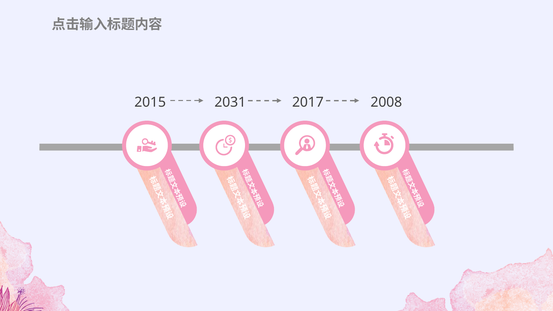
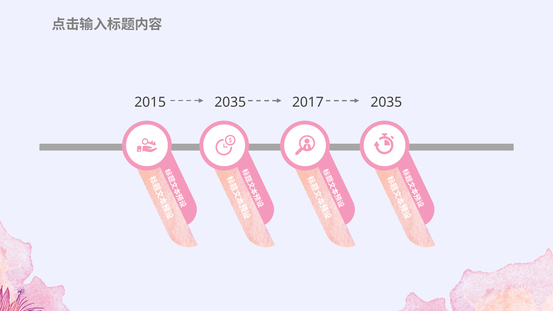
2015 2031: 2031 -> 2035
2017 2008: 2008 -> 2035
